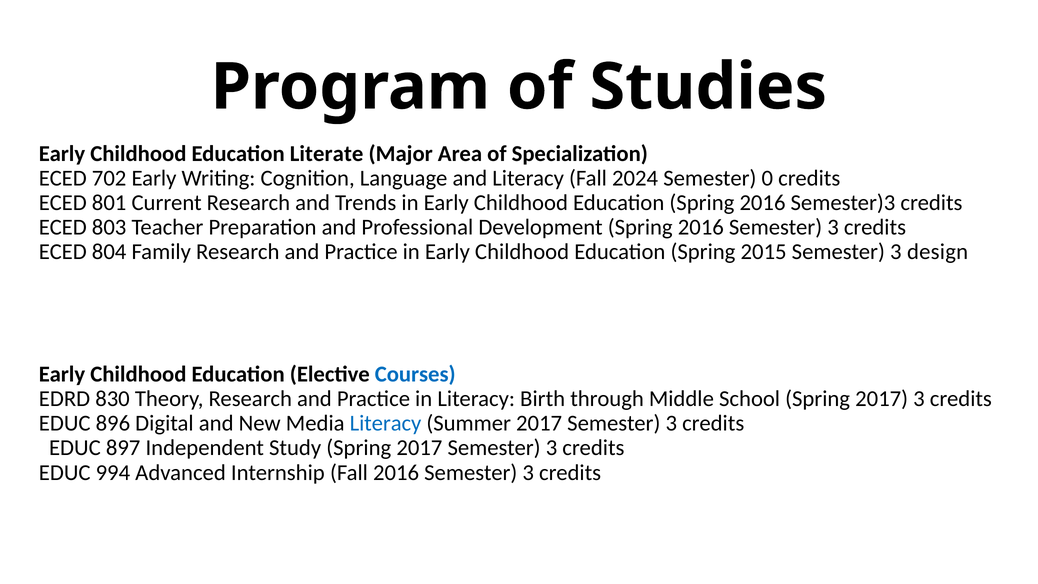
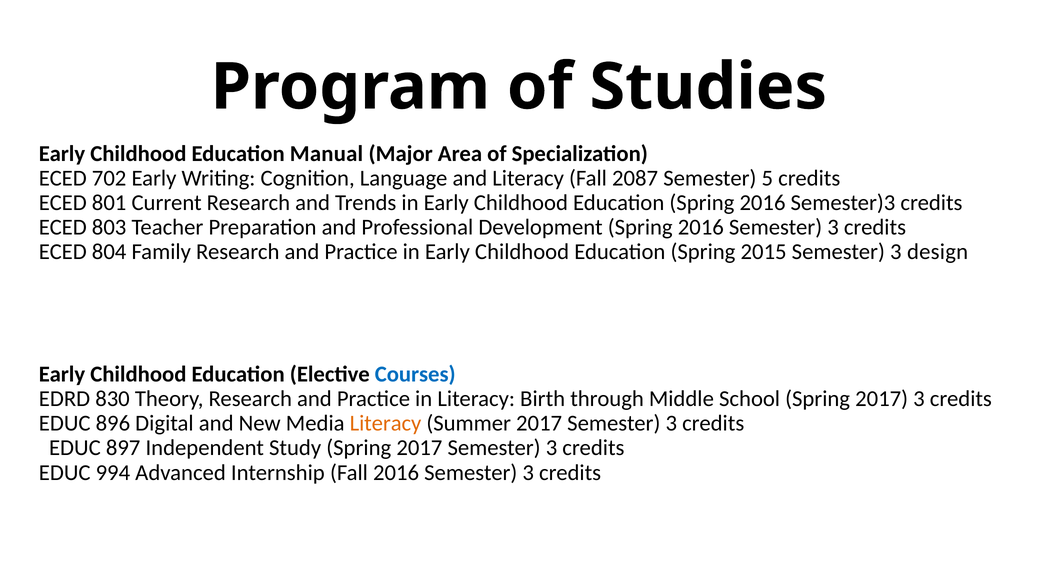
Literate: Literate -> Manual
2024: 2024 -> 2087
0: 0 -> 5
Literacy at (386, 423) colour: blue -> orange
